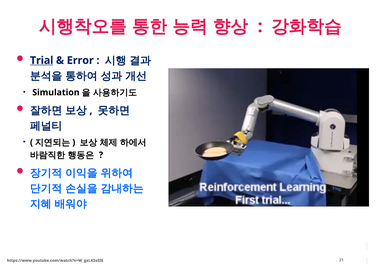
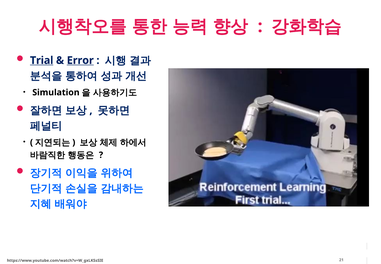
Error underline: none -> present
